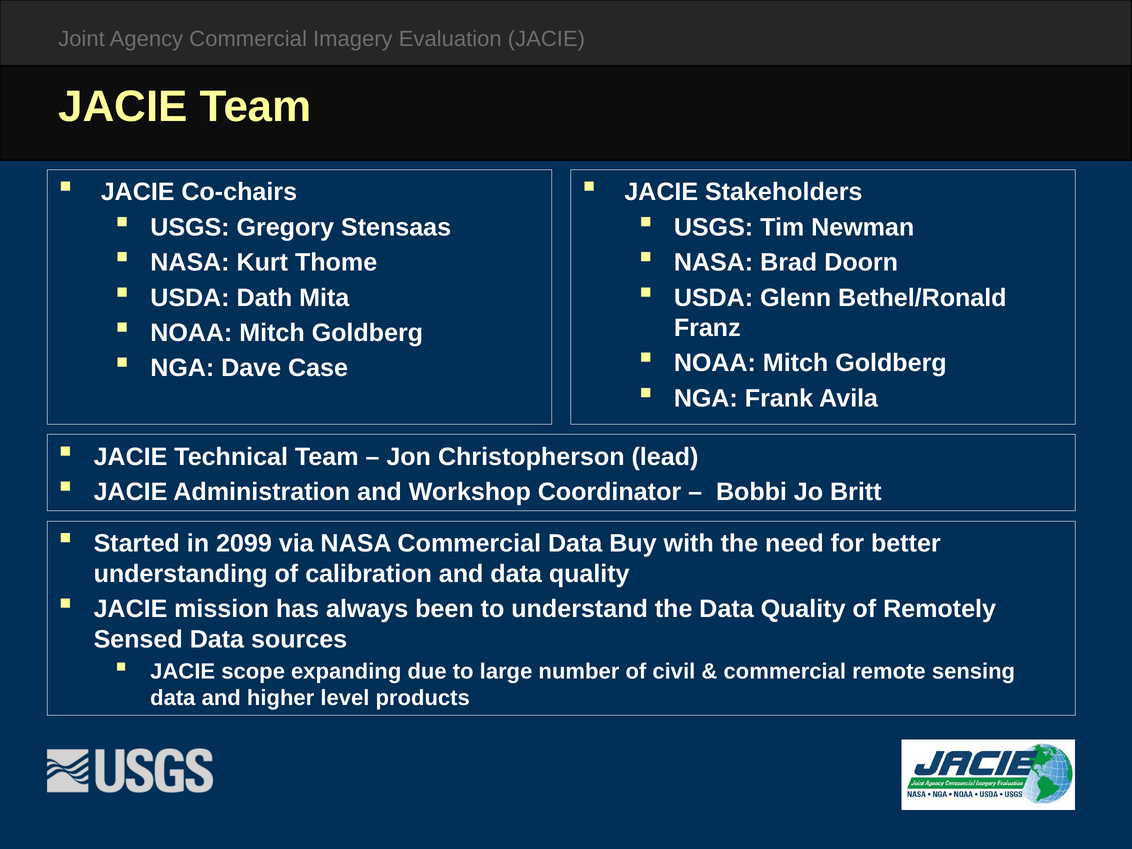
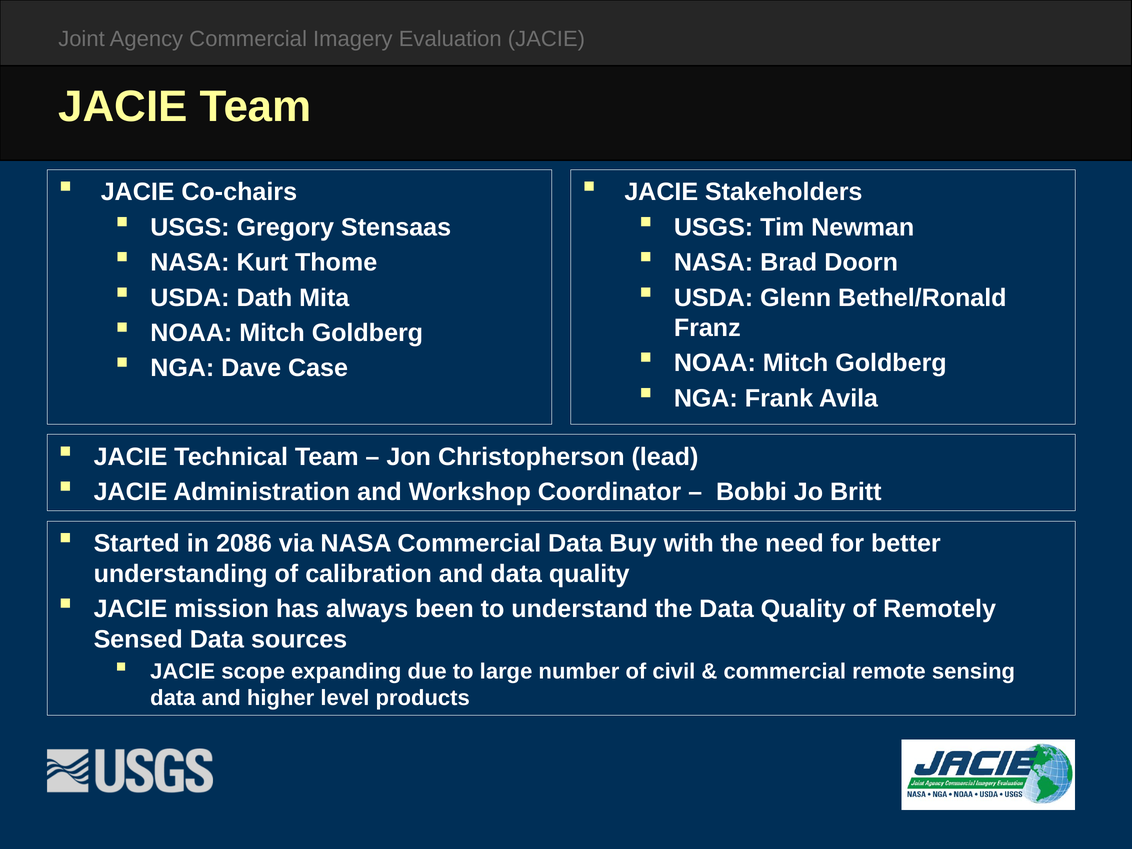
2099: 2099 -> 2086
